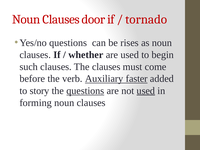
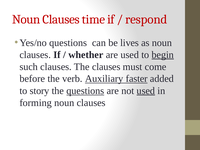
door: door -> time
tornado: tornado -> respond
rises: rises -> lives
begin underline: none -> present
